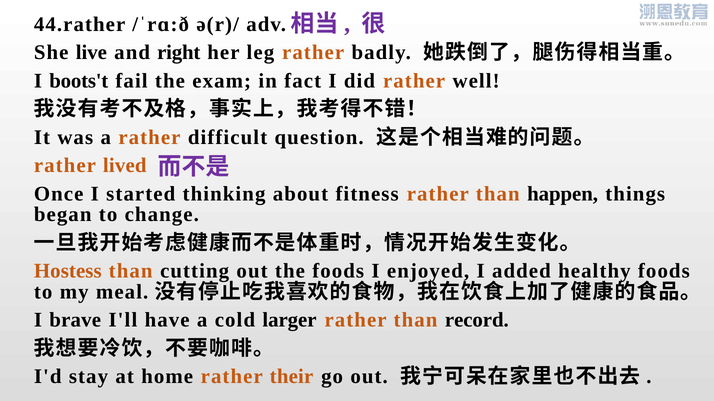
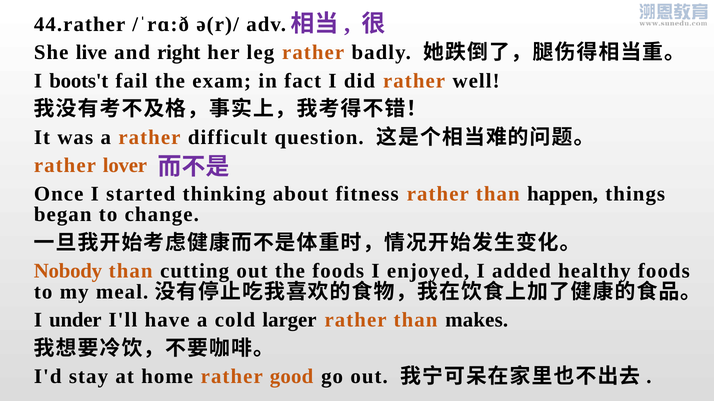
lived: lived -> lover
Hostess: Hostess -> Nobody
brave: brave -> under
record: record -> makes
their: their -> good
